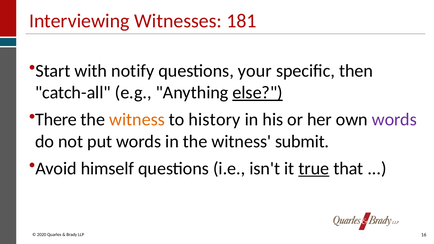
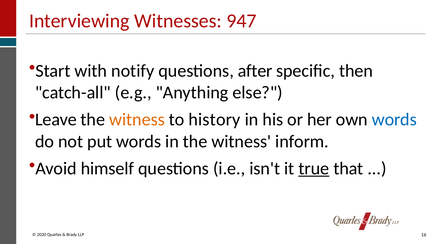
181: 181 -> 947
your: your -> after
else underline: present -> none
There: There -> Leave
words at (394, 120) colour: purple -> blue
submit: submit -> inform
